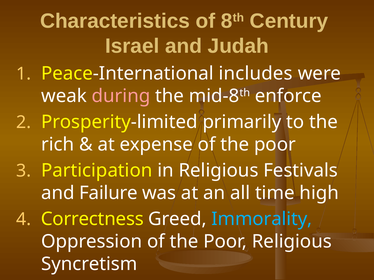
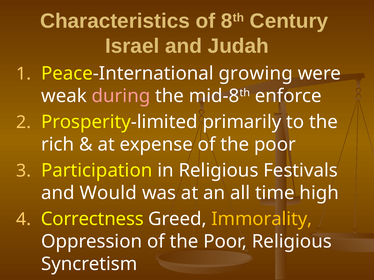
includes: includes -> growing
Failure: Failure -> Would
Immorality colour: light blue -> yellow
